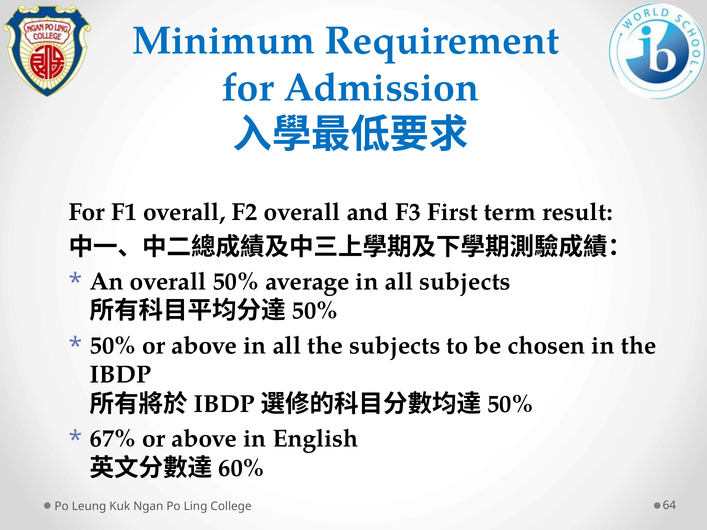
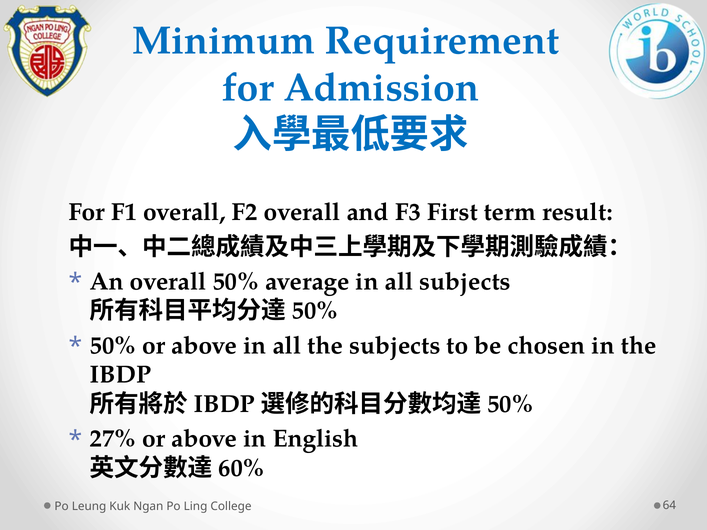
67%: 67% -> 27%
